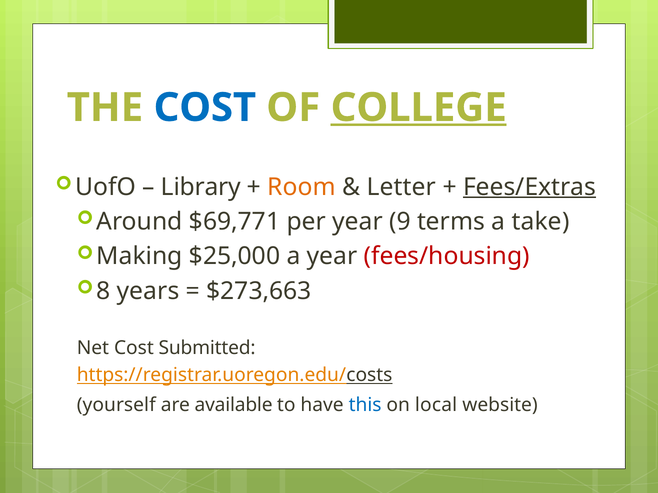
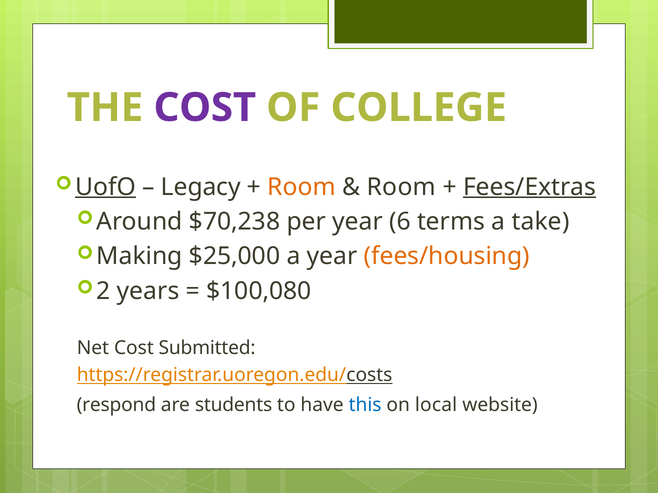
COST at (205, 108) colour: blue -> purple
COLLEGE underline: present -> none
UofO underline: none -> present
Library: Library -> Legacy
Letter at (401, 187): Letter -> Room
$69,771: $69,771 -> $70,238
9: 9 -> 6
fees/housing colour: red -> orange
8: 8 -> 2
$273,663: $273,663 -> $100,080
yourself: yourself -> respond
available: available -> students
